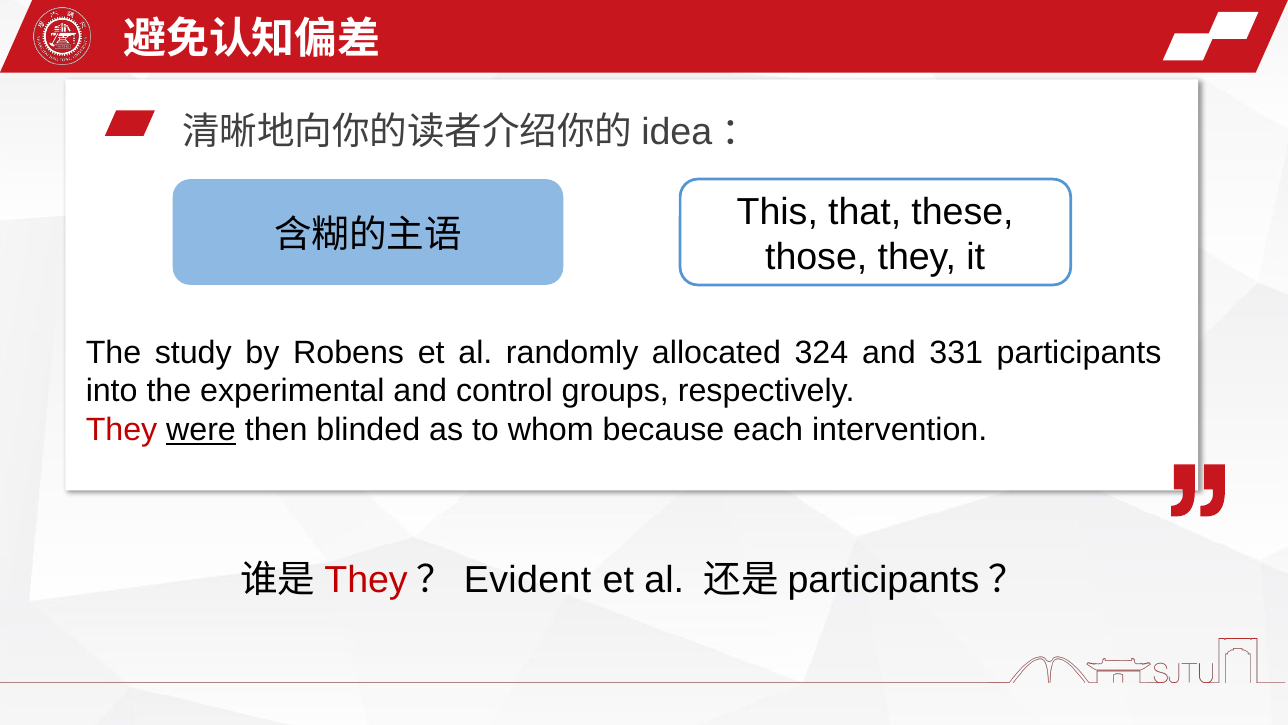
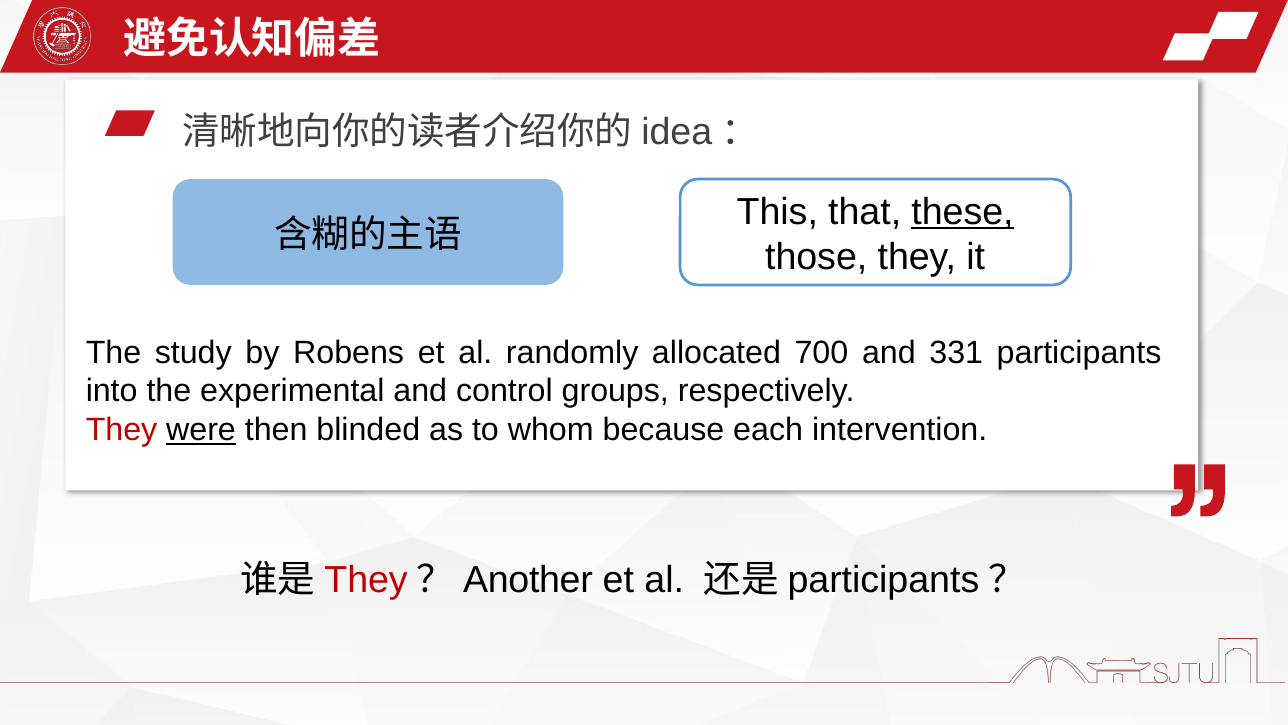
these underline: none -> present
324: 324 -> 700
Evident: Evident -> Another
